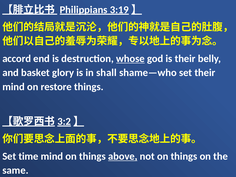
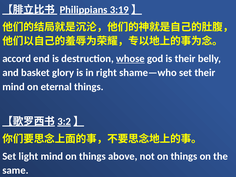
shall: shall -> right
restore: restore -> eternal
time: time -> light
above underline: present -> none
